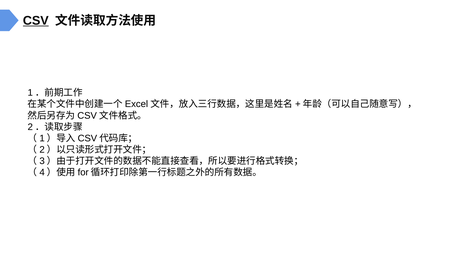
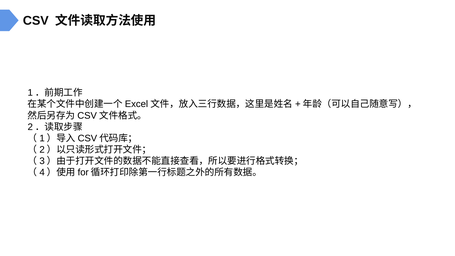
CSV underline: present -> none
